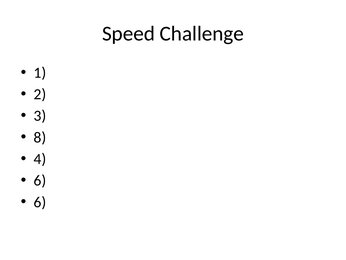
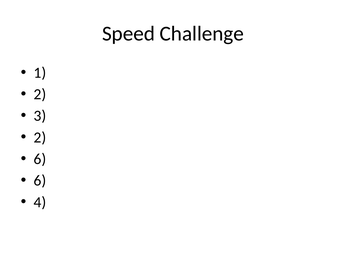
8 at (40, 137): 8 -> 2
4 at (40, 159): 4 -> 6
6 at (40, 202): 6 -> 4
